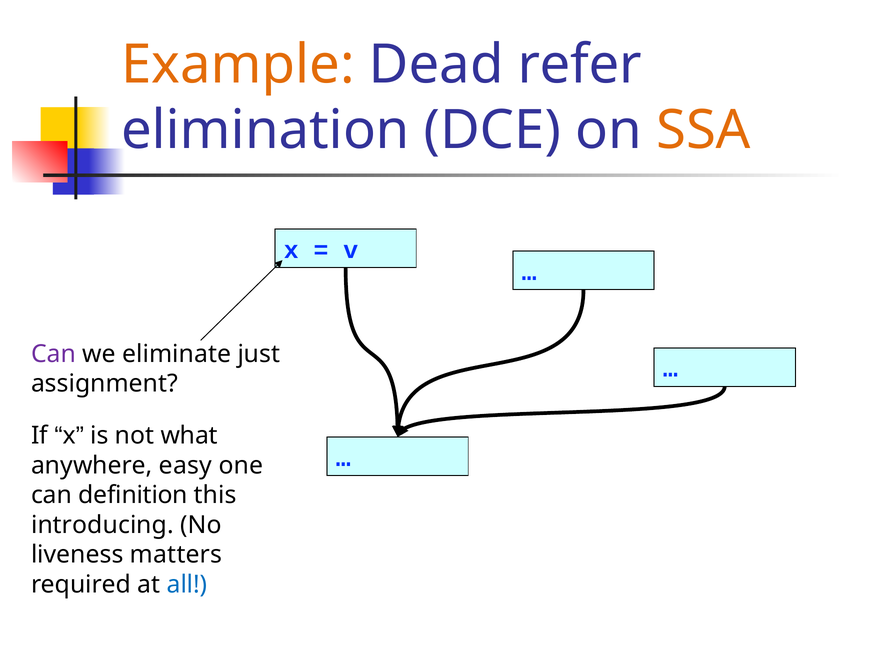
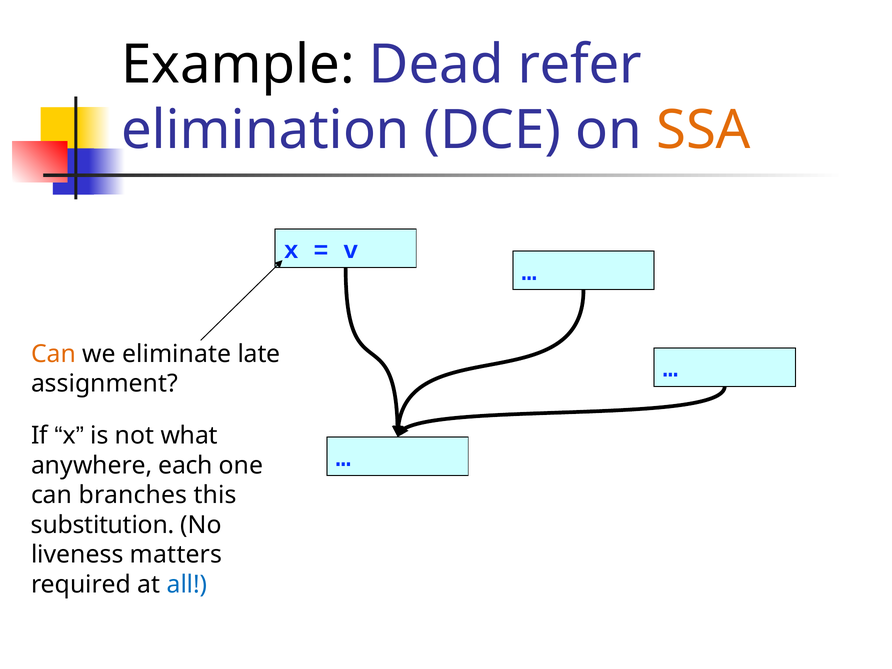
Example colour: orange -> black
Can at (54, 354) colour: purple -> orange
just: just -> late
easy: easy -> each
definition: definition -> branches
introducing: introducing -> substitution
